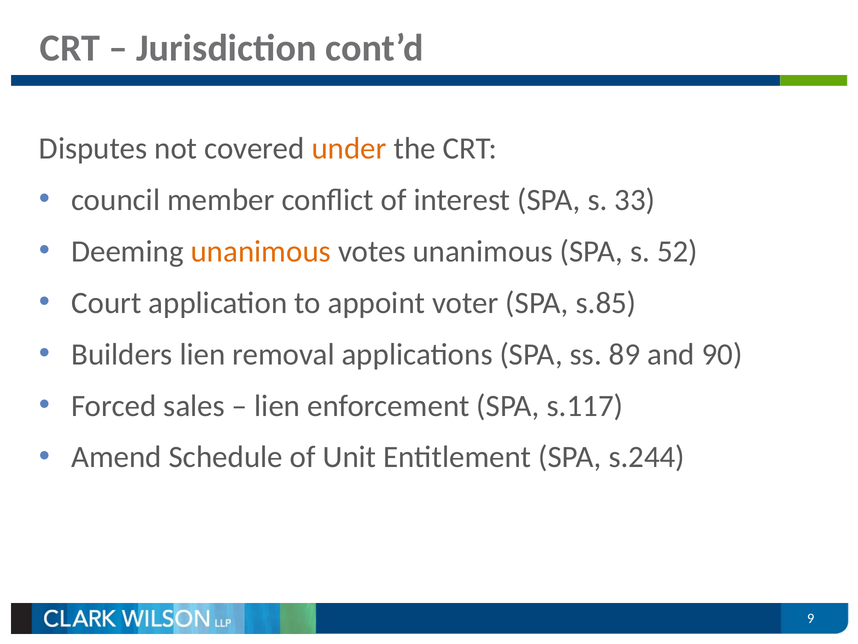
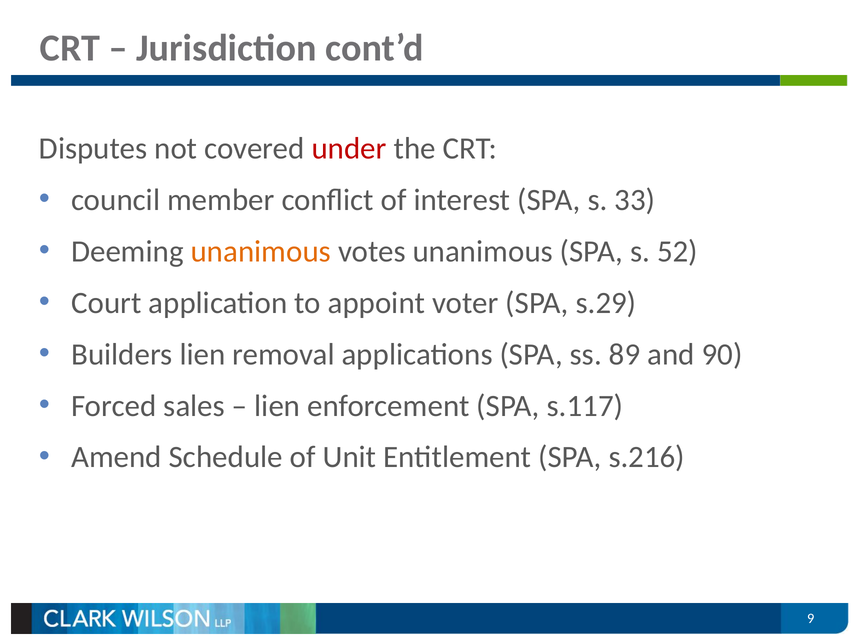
under colour: orange -> red
s.85: s.85 -> s.29
s.244: s.244 -> s.216
